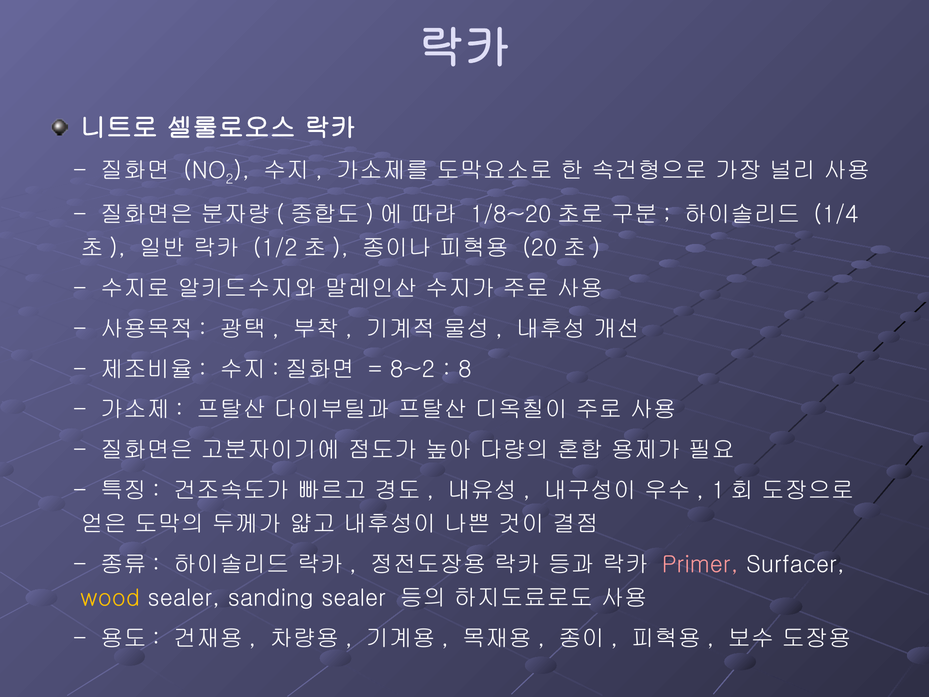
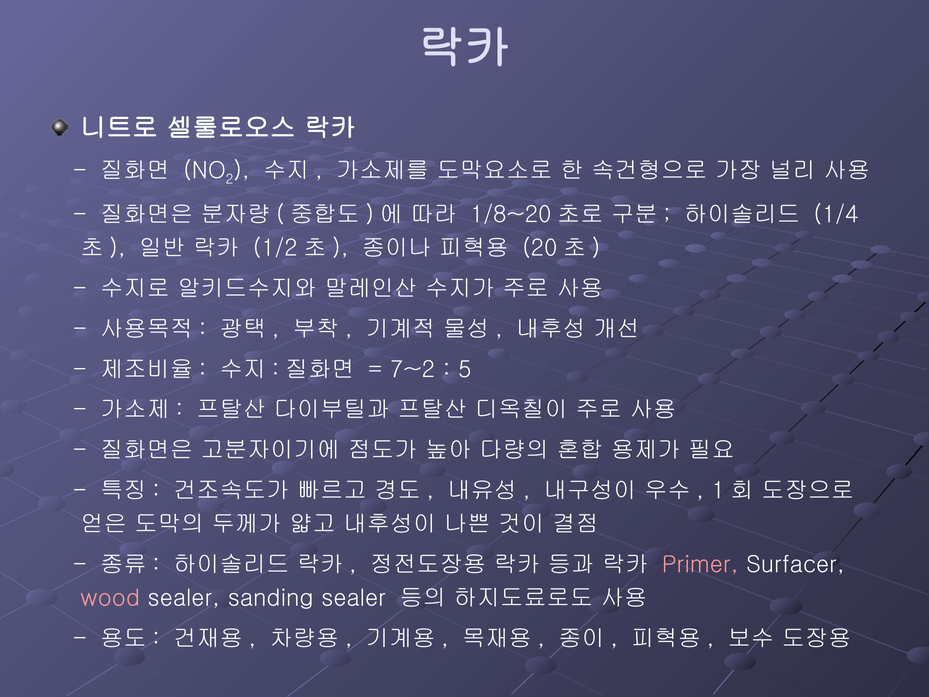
8~2: 8~2 -> 7~2
8: 8 -> 5
wood colour: yellow -> pink
